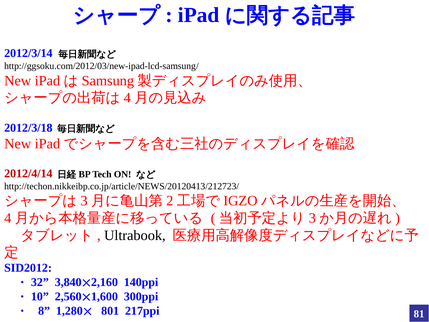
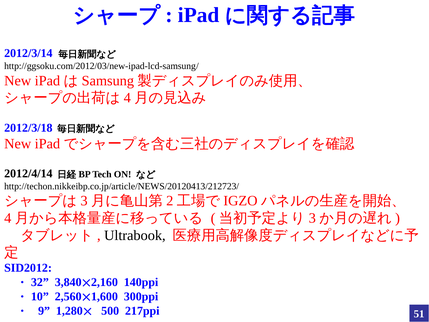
2012/4/14 colour: red -> black
8: 8 -> 9
801: 801 -> 500
81: 81 -> 51
